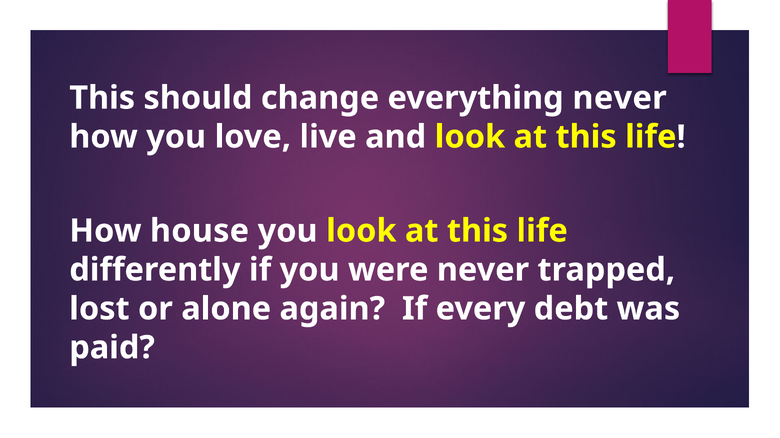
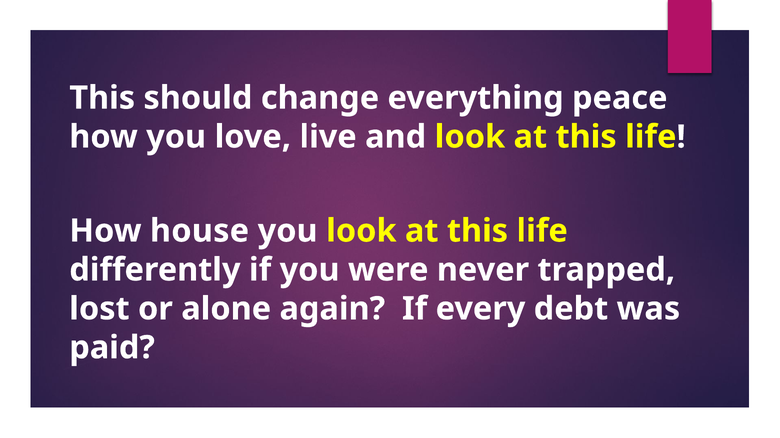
everything never: never -> peace
